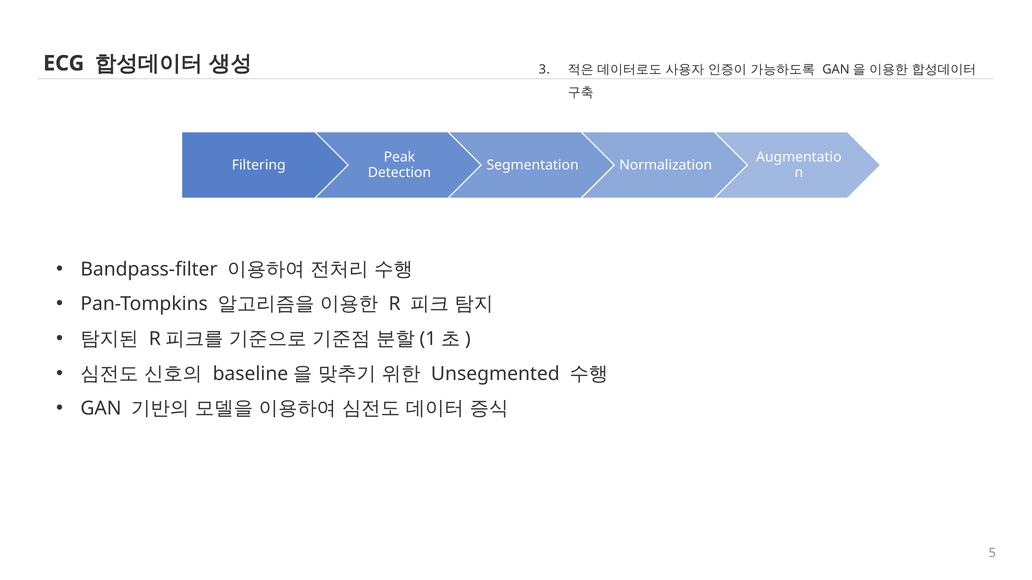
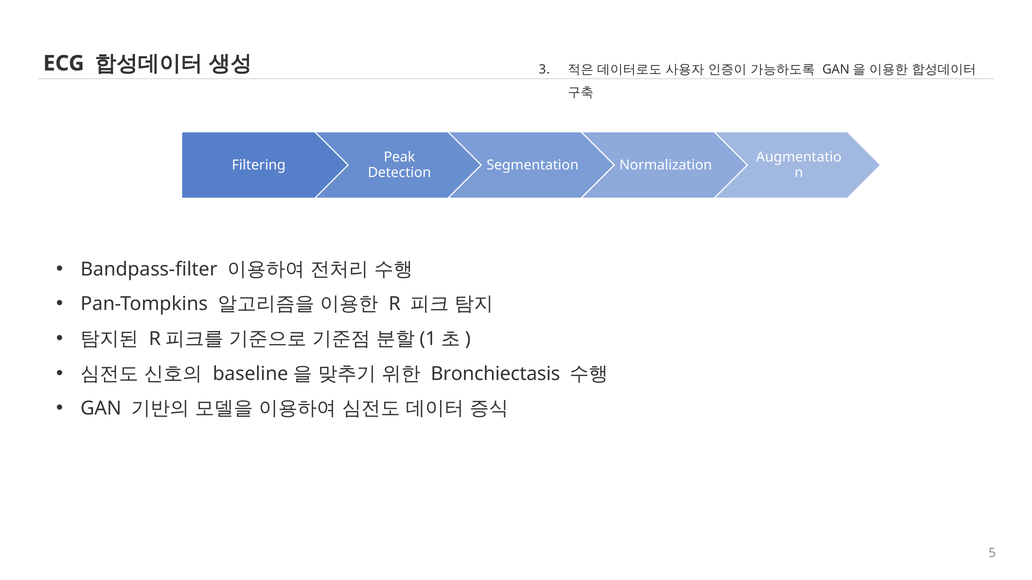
Unsegmented: Unsegmented -> Bronchiectasis
